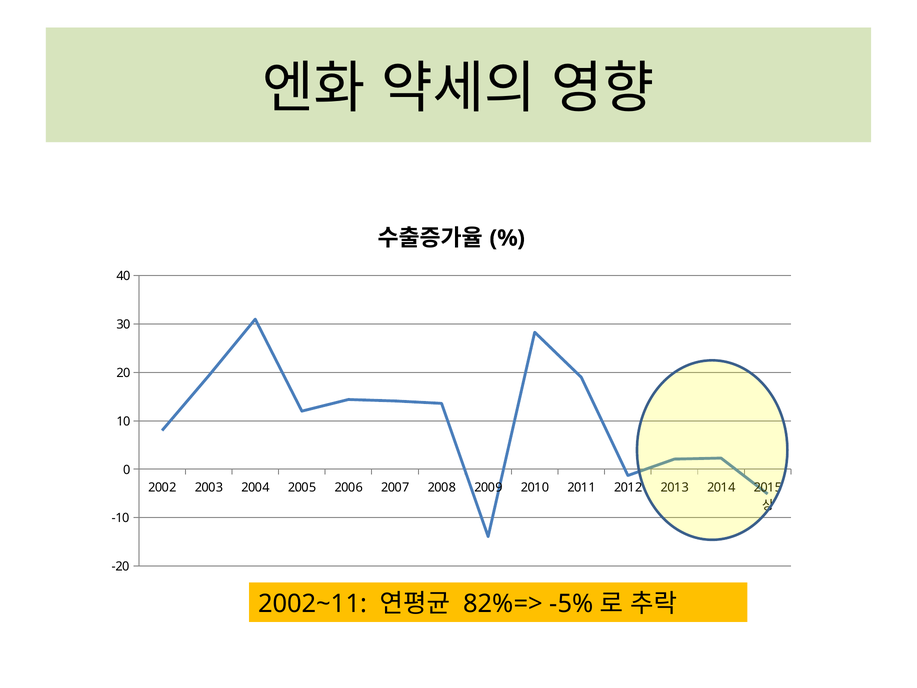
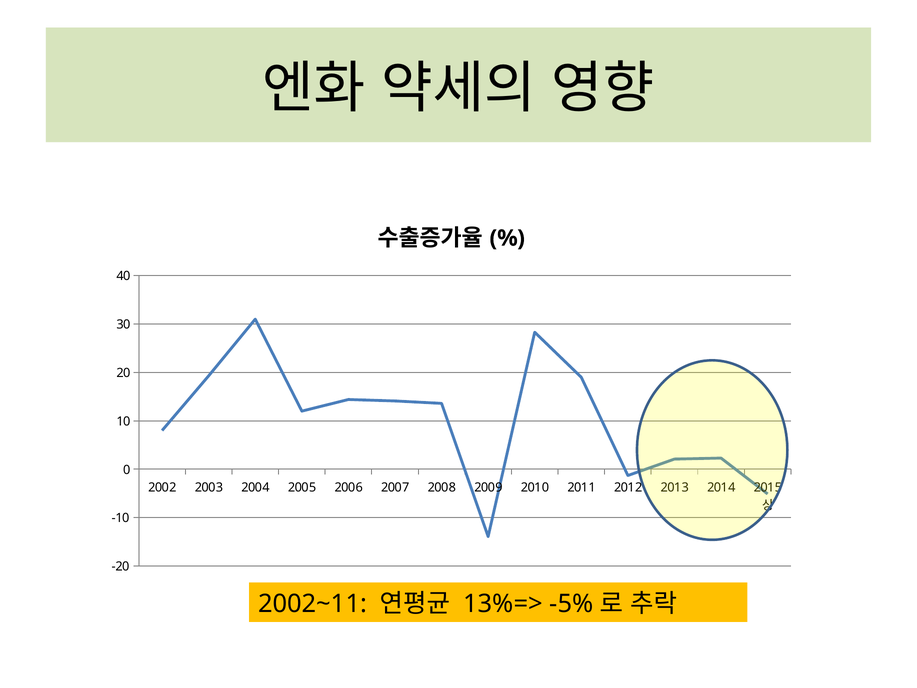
82%=>: 82%=> -> 13%=>
